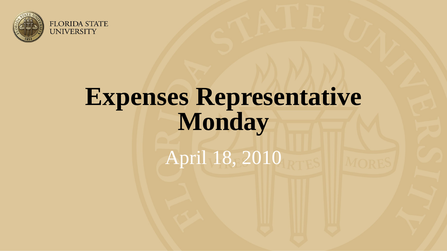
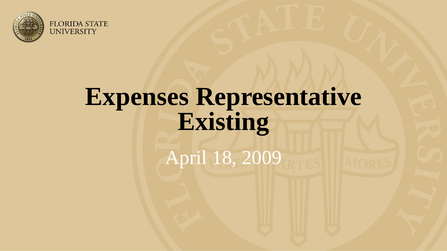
Monday: Monday -> Existing
2010: 2010 -> 2009
